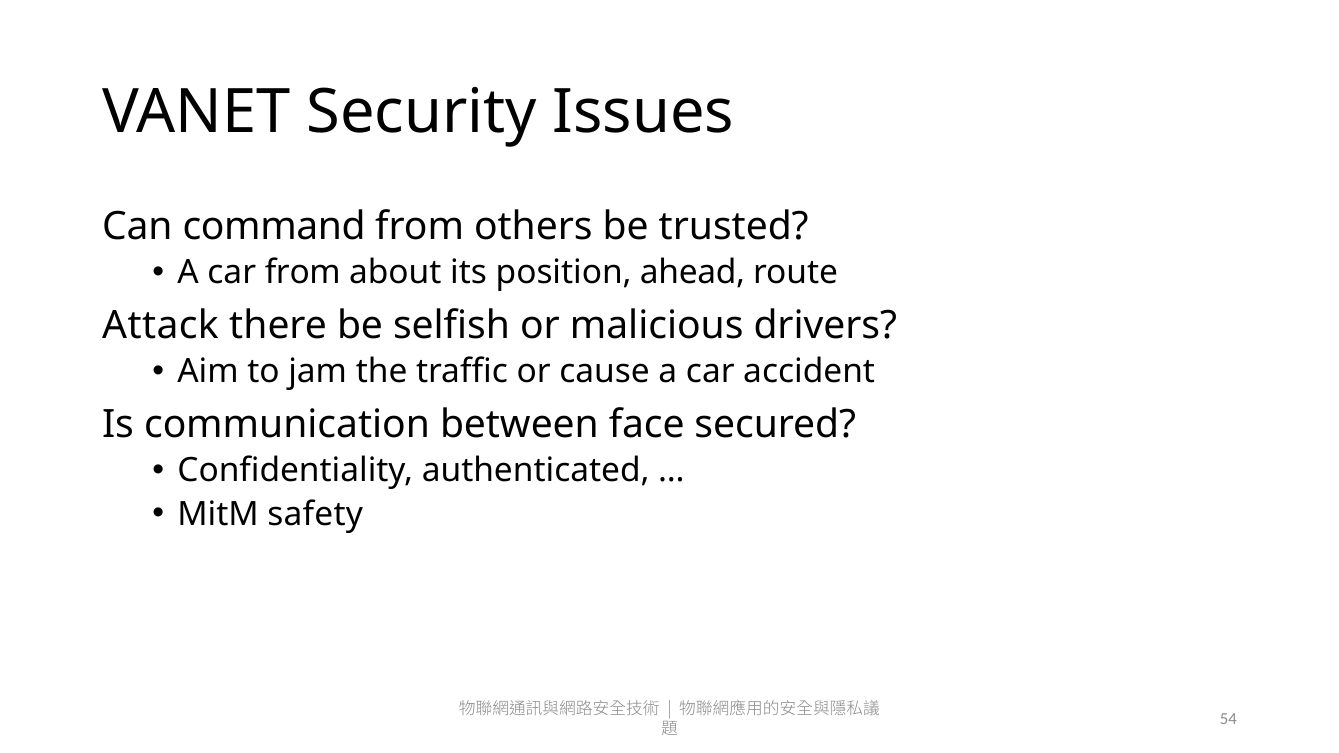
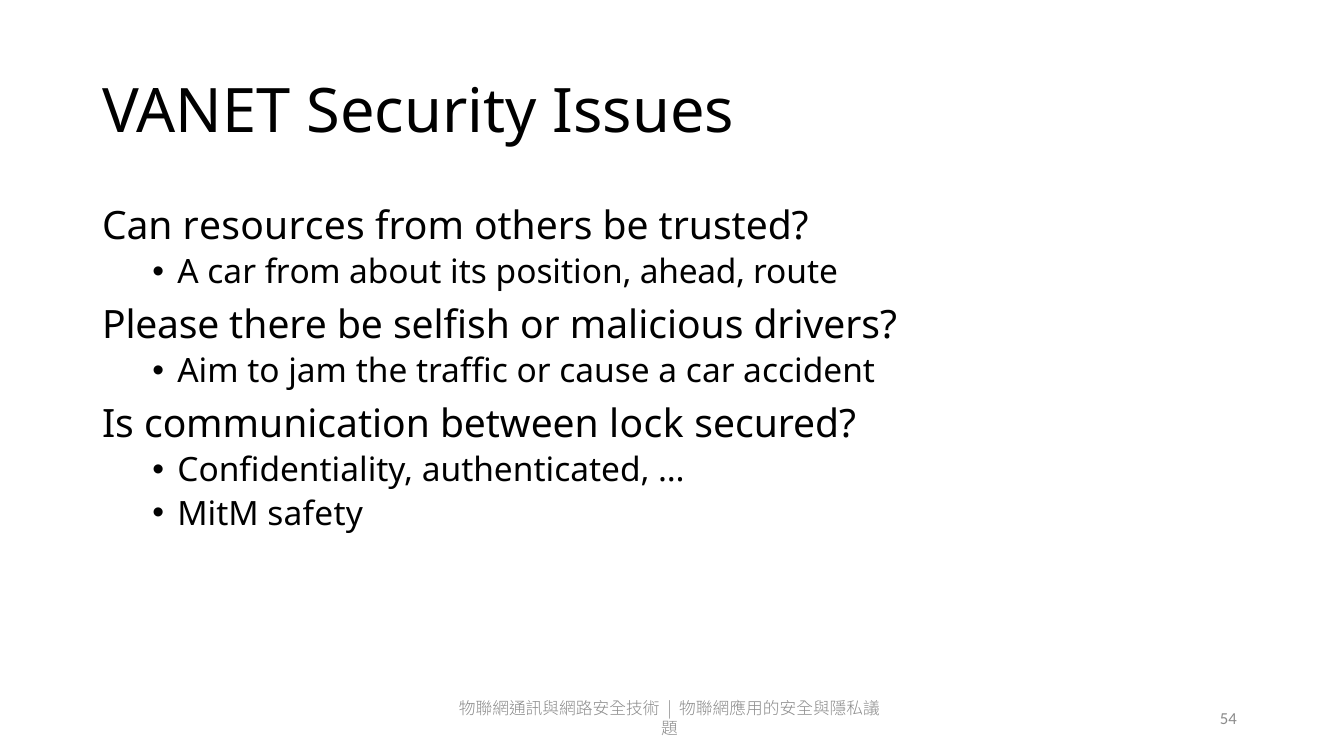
command: command -> resources
Attack: Attack -> Please
face: face -> lock
